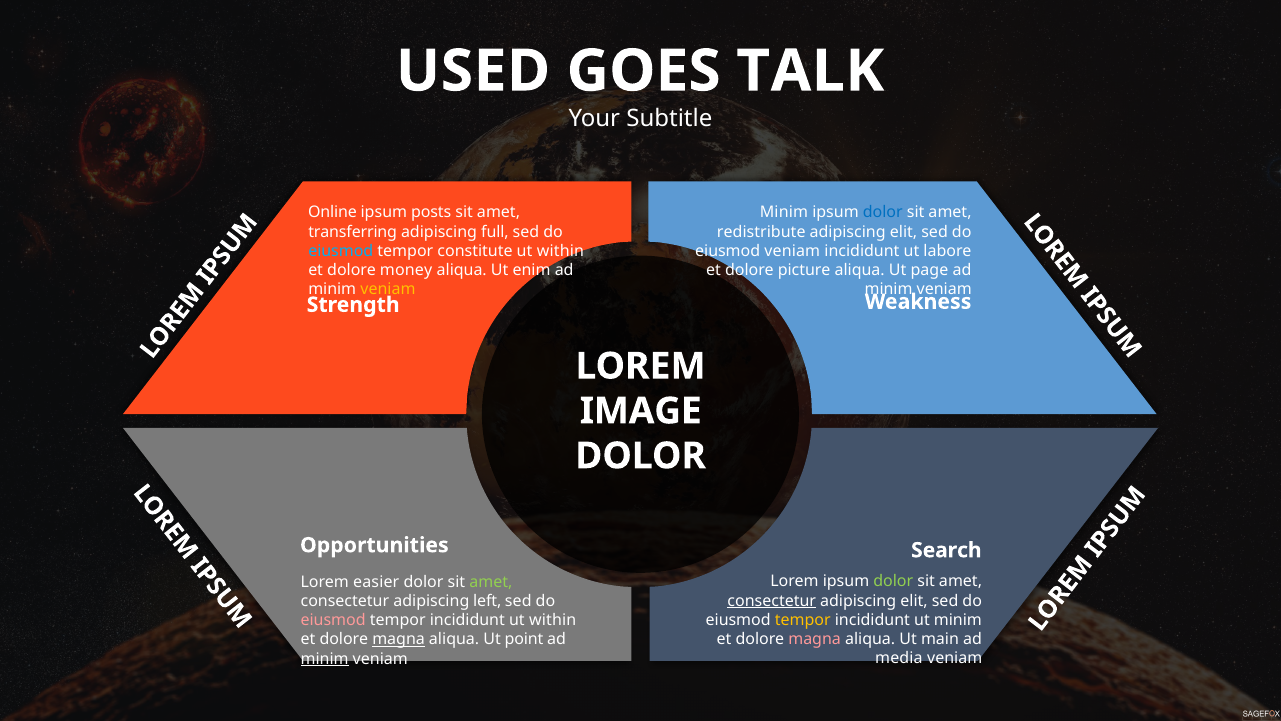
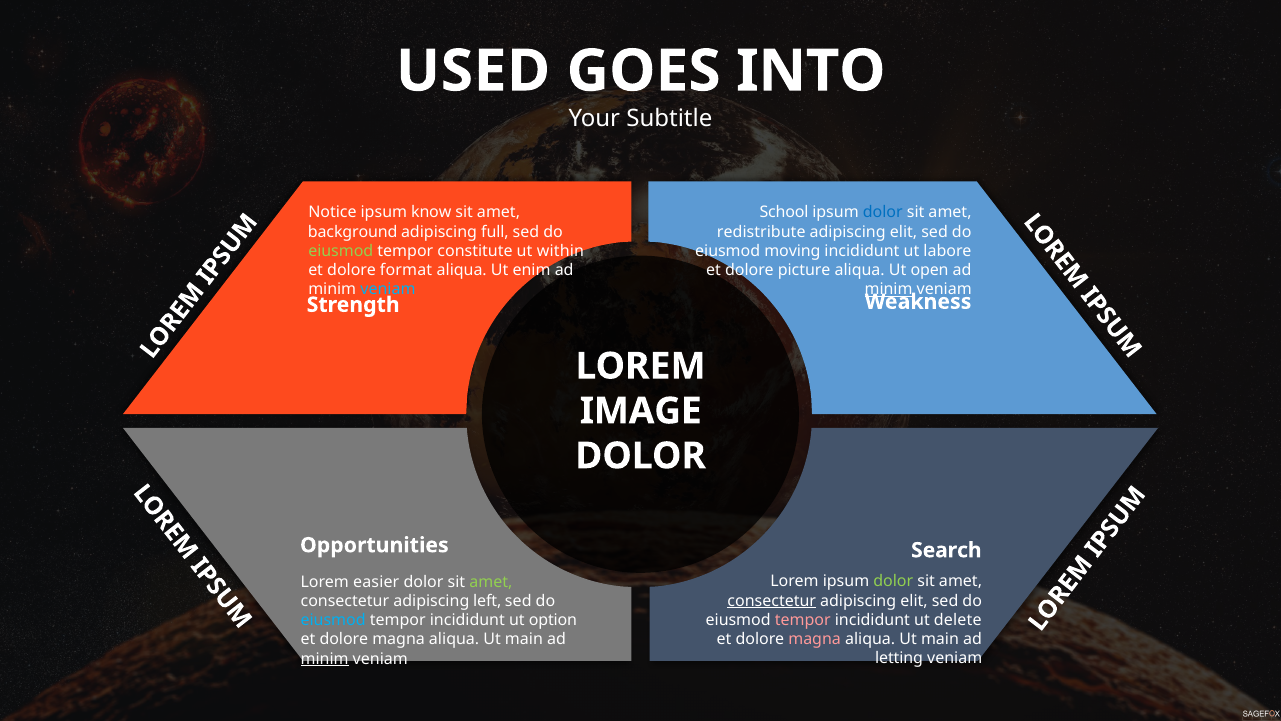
TALK: TALK -> INTO
Online: Online -> Notice
posts: posts -> know
Minim at (784, 212): Minim -> School
transferring: transferring -> background
eiusmod at (341, 251) colour: light blue -> light green
eiusmod veniam: veniam -> moving
money: money -> format
page: page -> open
veniam at (388, 289) colour: yellow -> light blue
minim at (889, 289) underline: none -> present
tempor at (803, 620) colour: yellow -> pink
ut minim: minim -> delete
eiusmod at (333, 620) colour: pink -> light blue
incididunt ut within: within -> option
magna at (399, 639) underline: present -> none
point at (524, 639): point -> main
media: media -> letting
